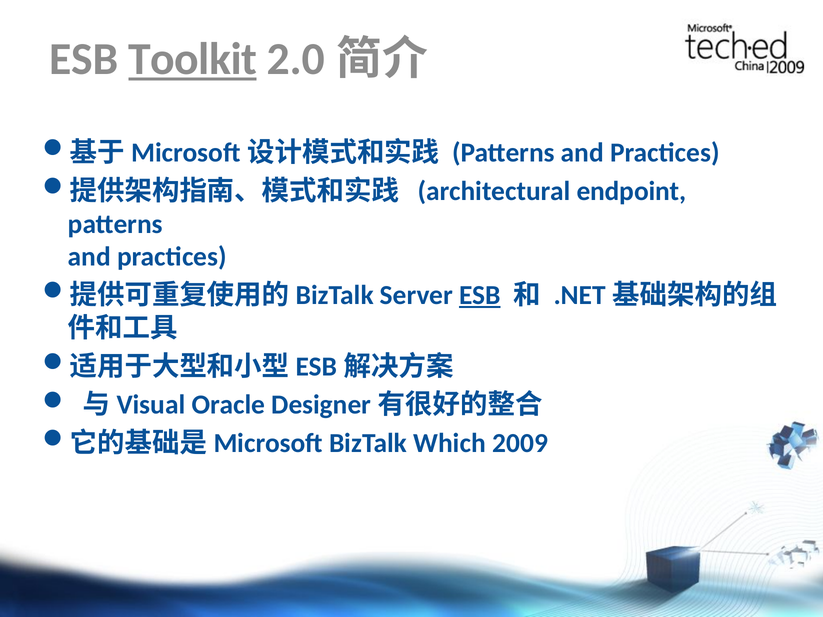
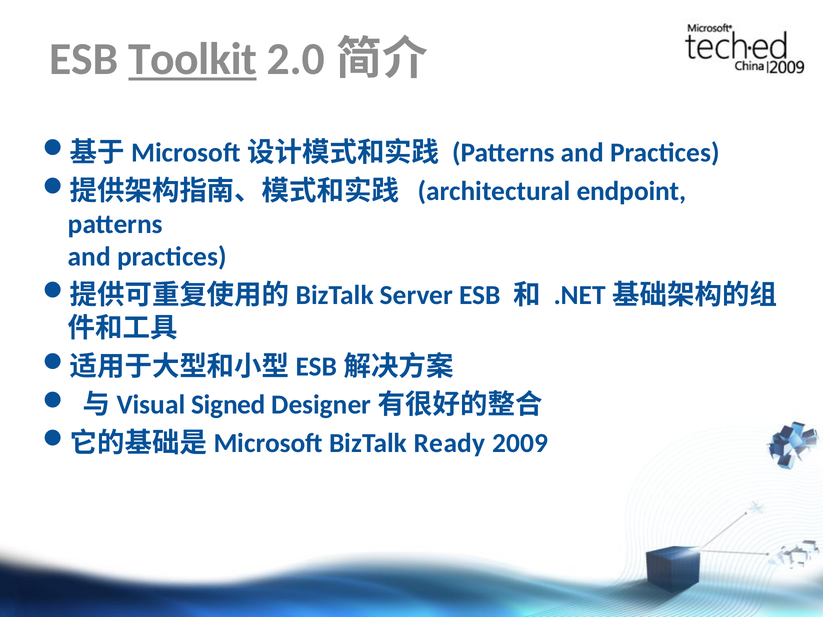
ESB at (480, 295) underline: present -> none
Oracle: Oracle -> Signed
Which: Which -> Ready
